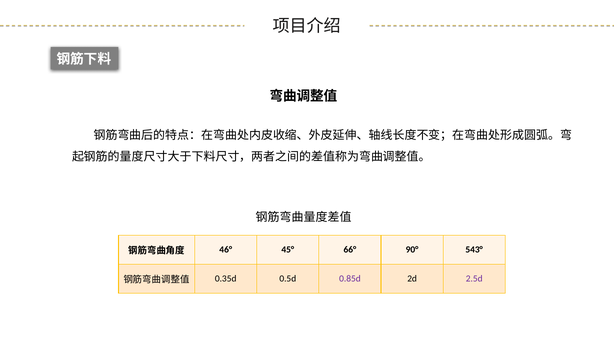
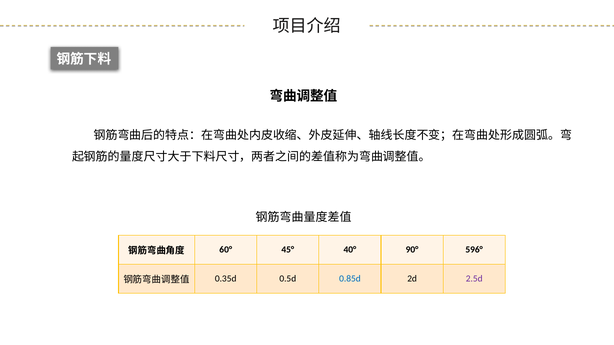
46°: 46° -> 60°
66°: 66° -> 40°
543°: 543° -> 596°
0.85d colour: purple -> blue
